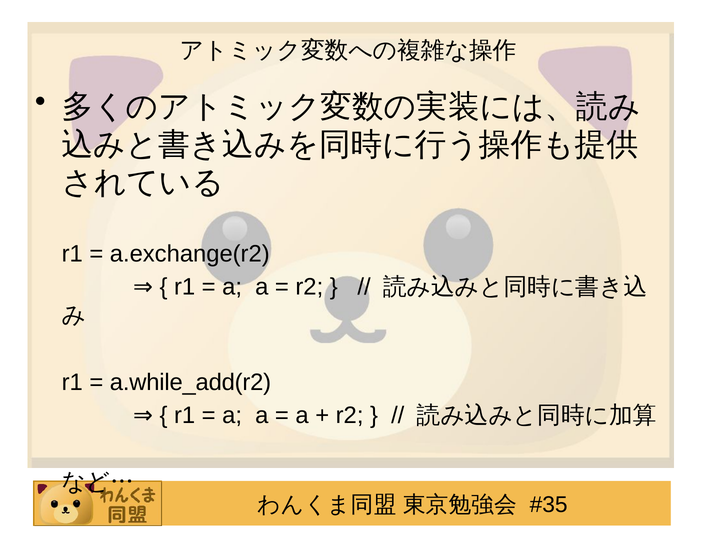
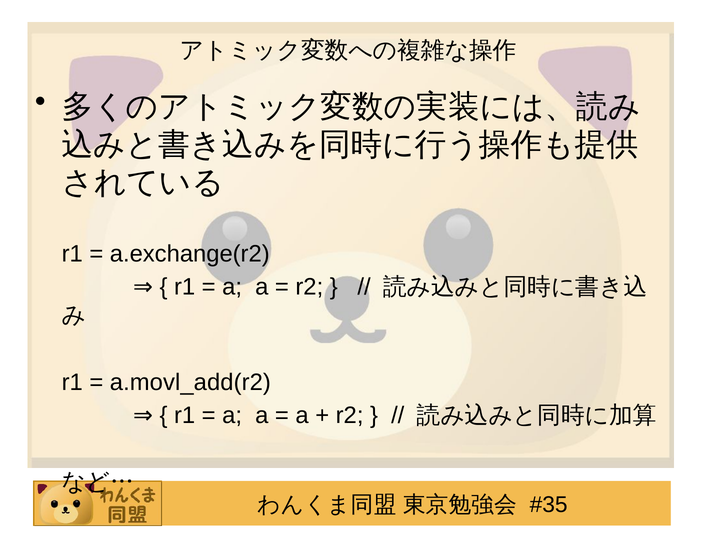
a.while_add(r2: a.while_add(r2 -> a.movl_add(r2
